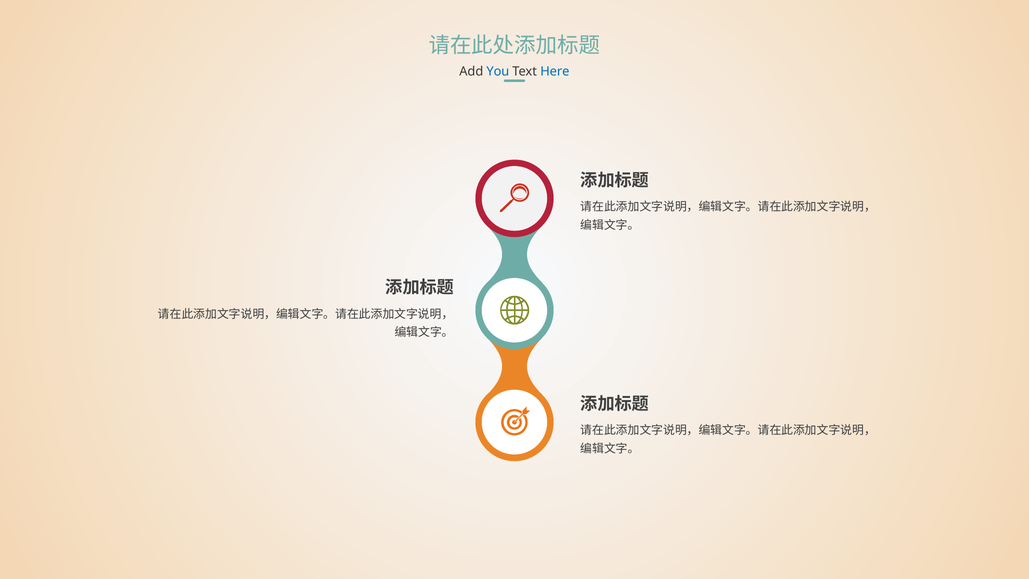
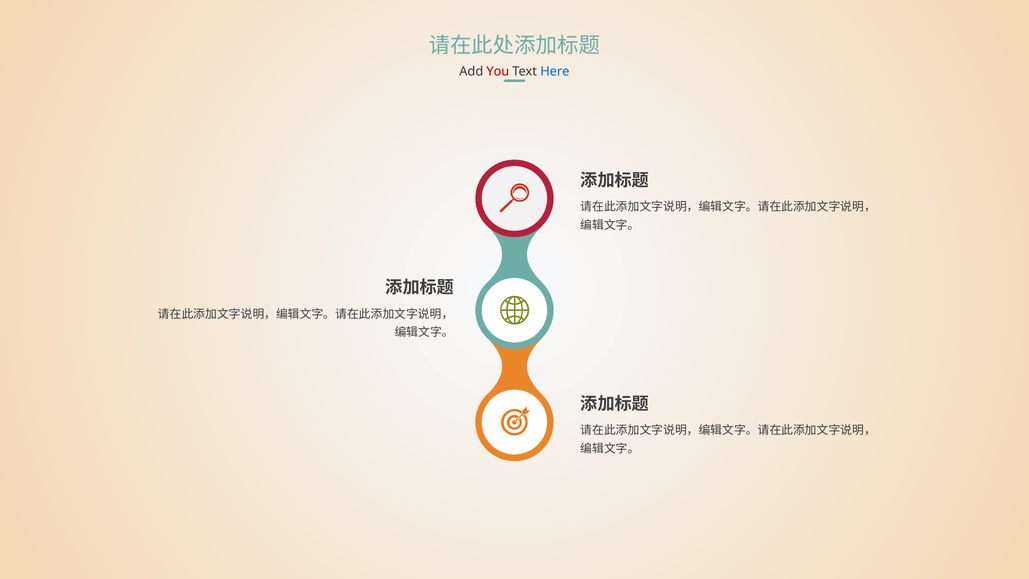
You colour: blue -> red
